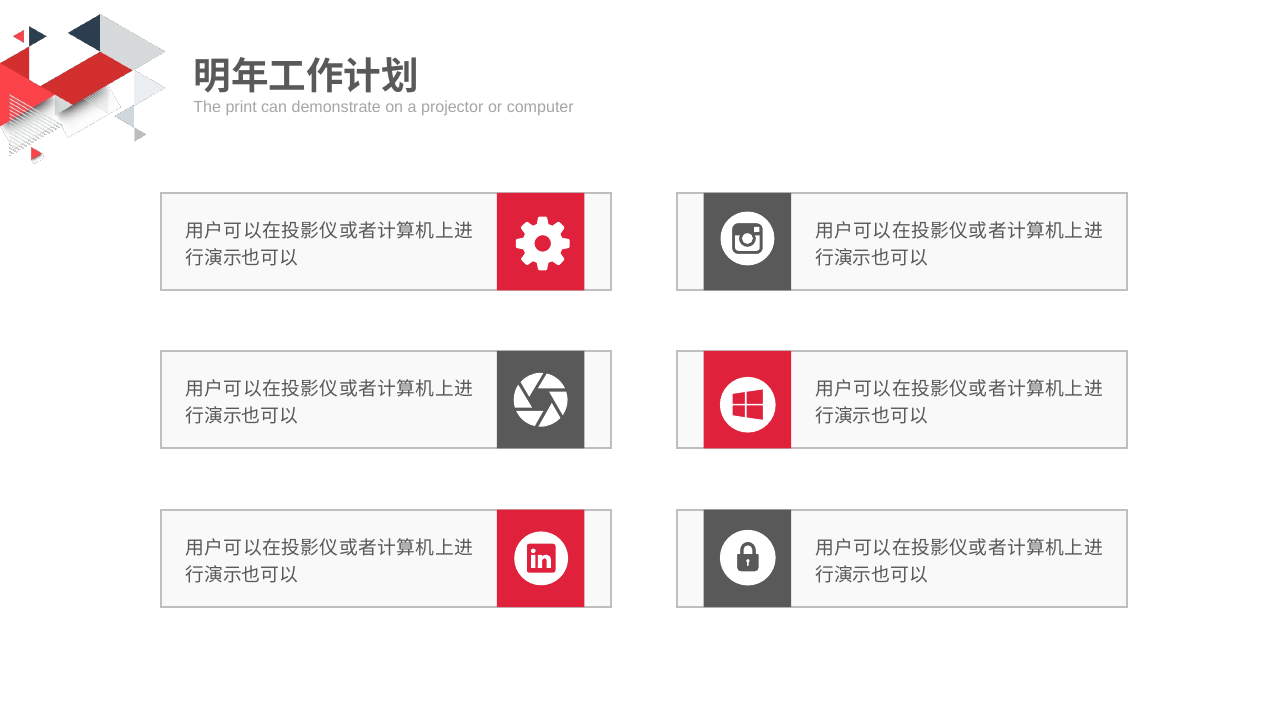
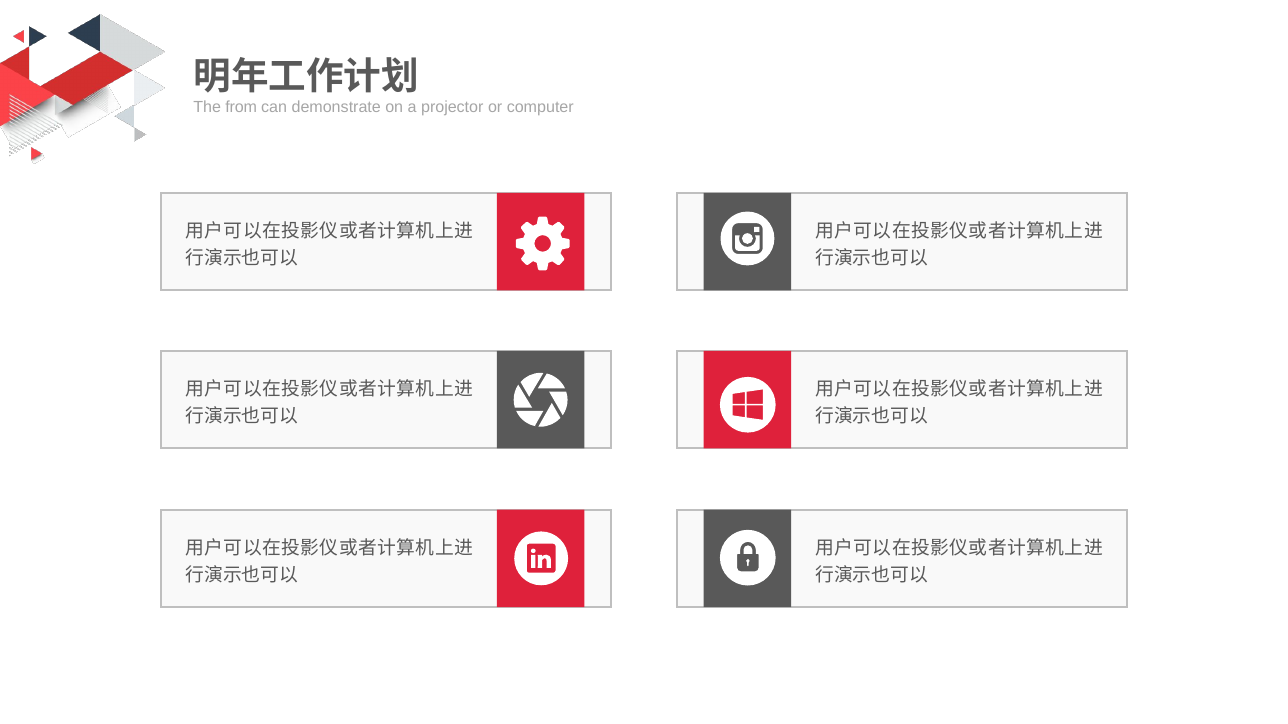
print: print -> from
